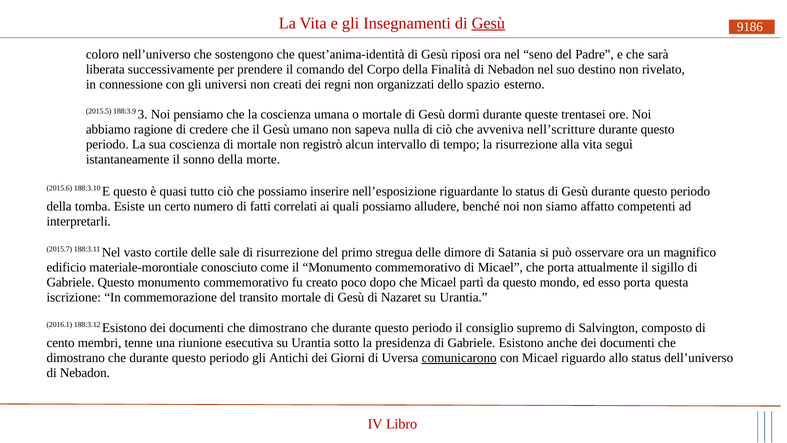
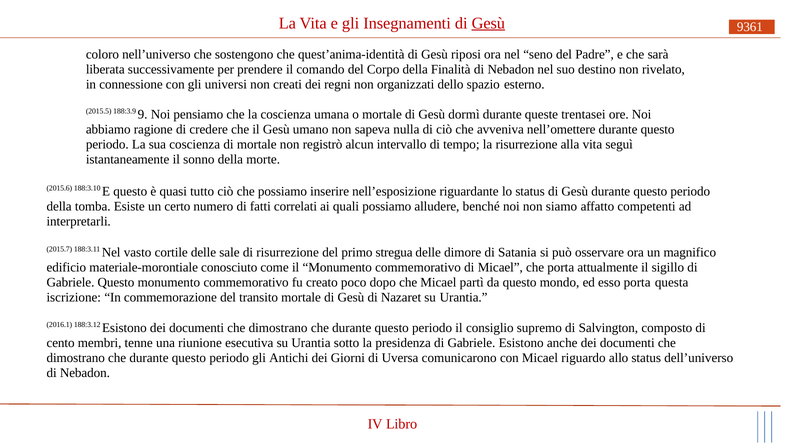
9186: 9186 -> 9361
3: 3 -> 9
nell’scritture: nell’scritture -> nell’omettere
comunicarono underline: present -> none
